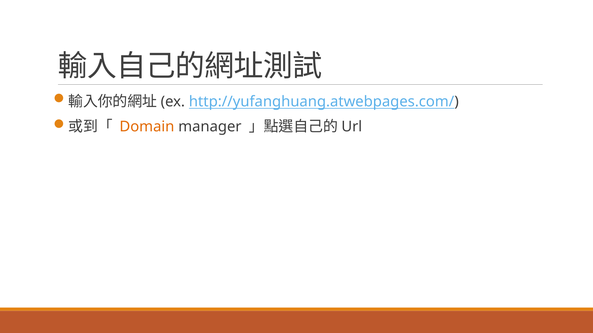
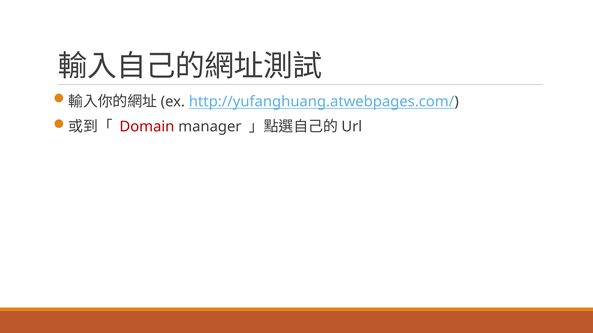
Domain colour: orange -> red
